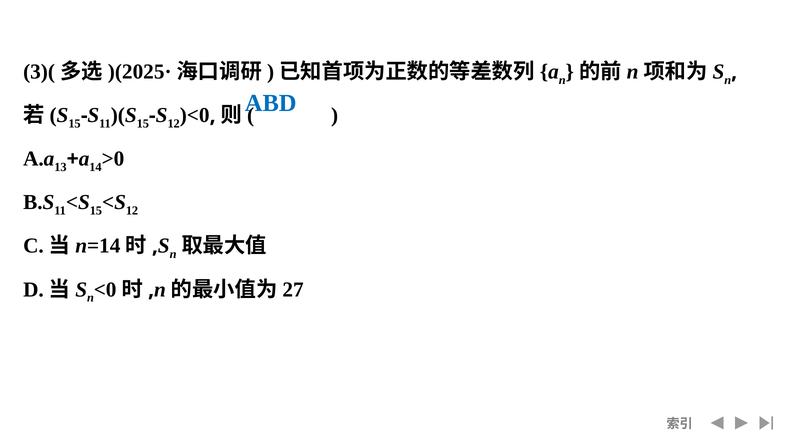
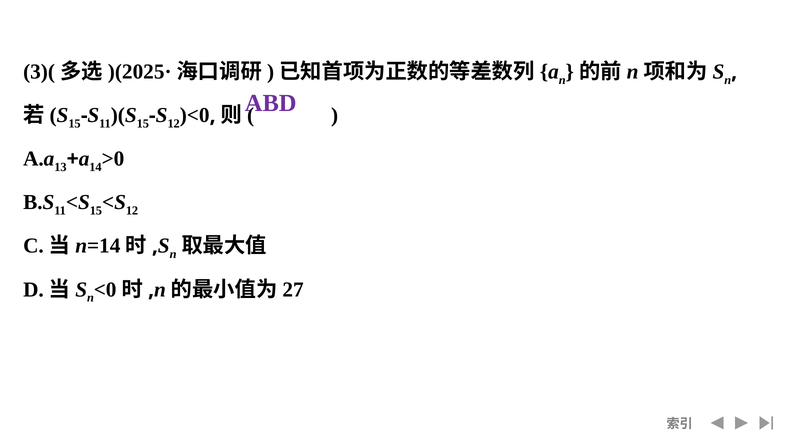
ABD colour: blue -> purple
